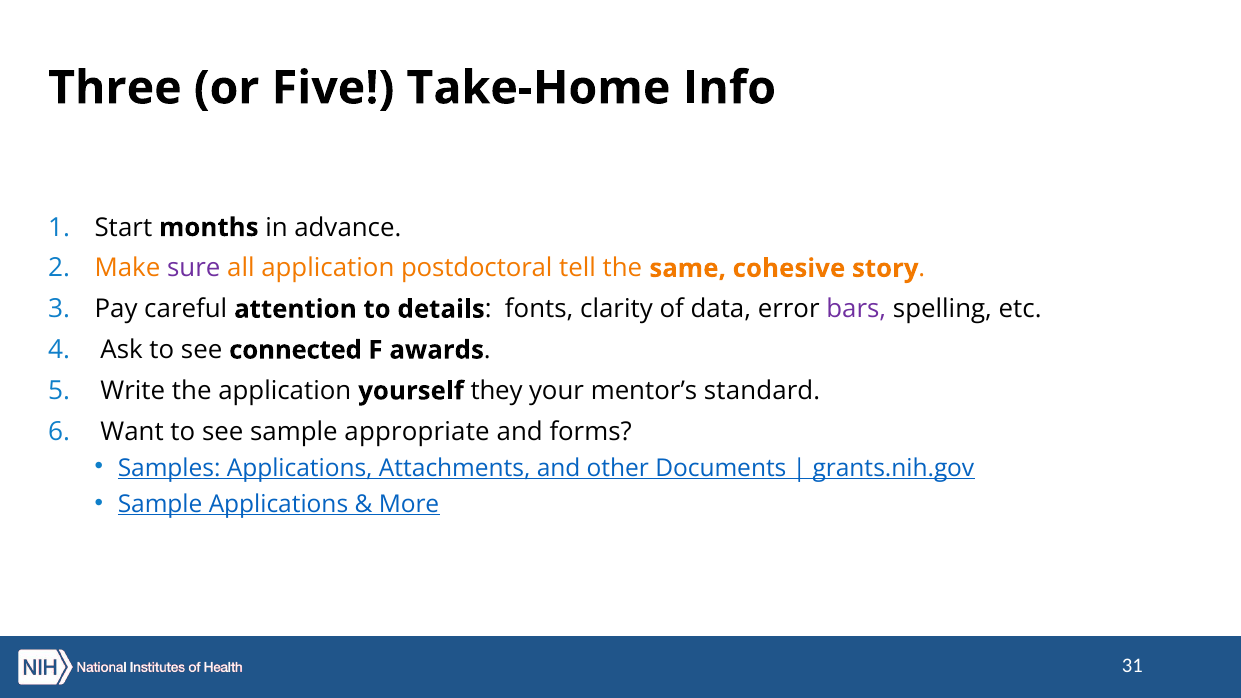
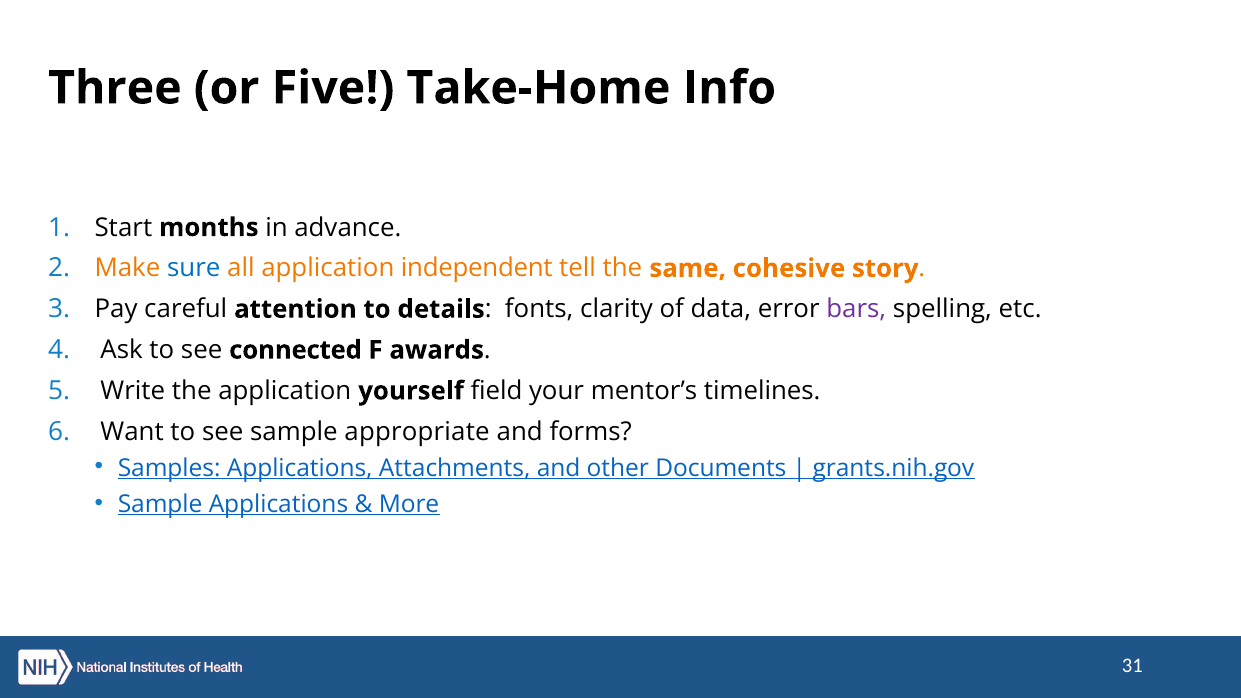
sure colour: purple -> blue
postdoctoral: postdoctoral -> independent
they: they -> field
standard: standard -> timelines
